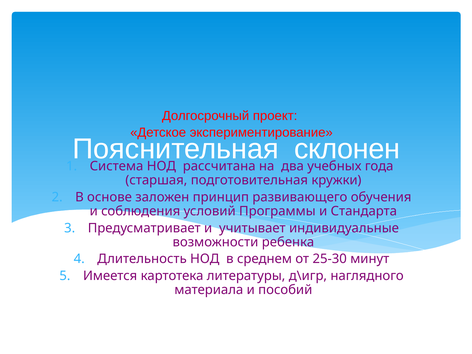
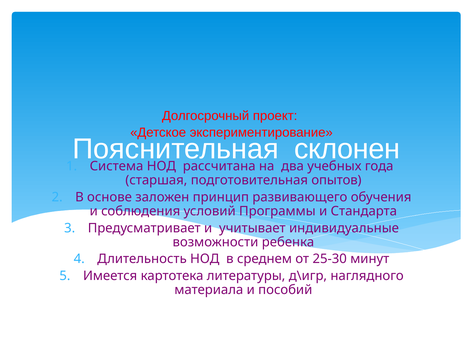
кружки: кружки -> опытов
